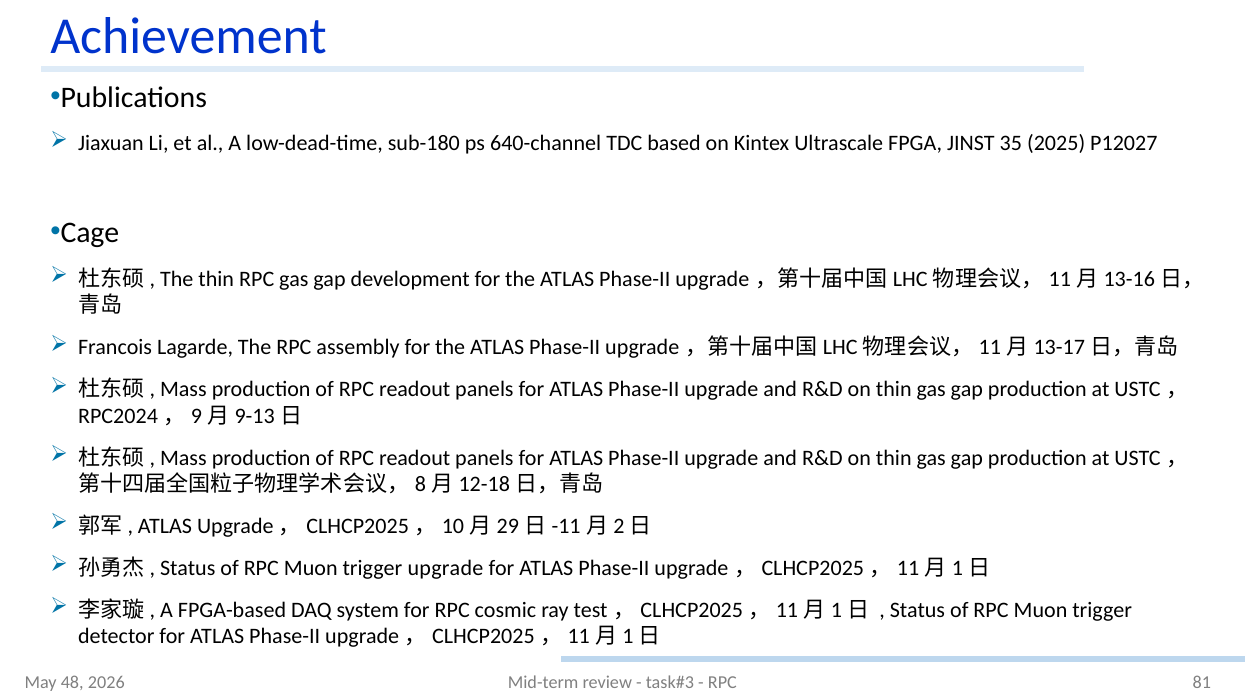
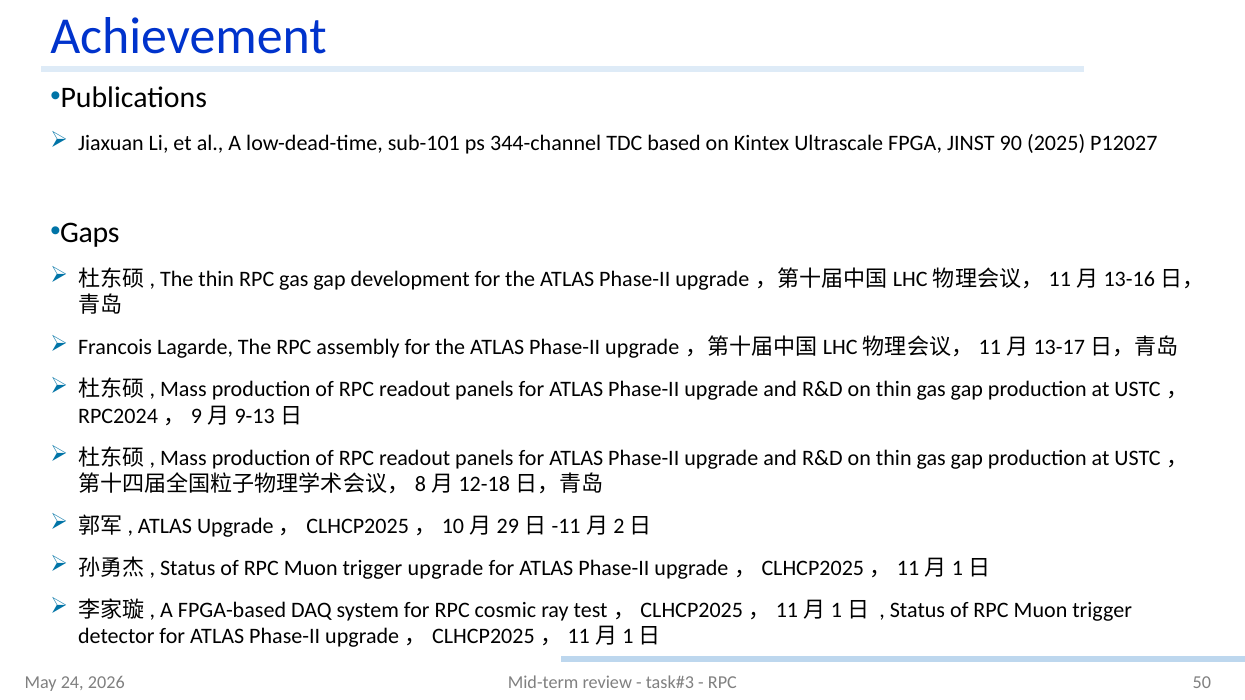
sub-180: sub-180 -> sub-101
640-channel: 640-channel -> 344-channel
35: 35 -> 90
Cage: Cage -> Gaps
48: 48 -> 24
81: 81 -> 50
